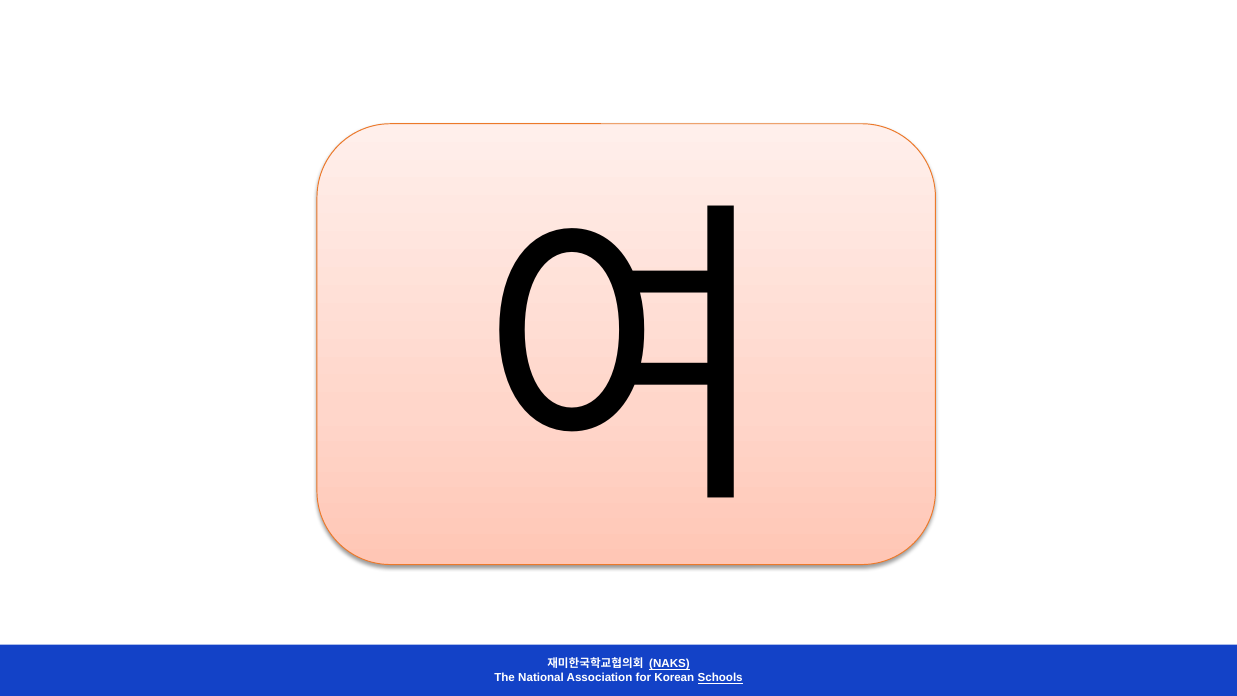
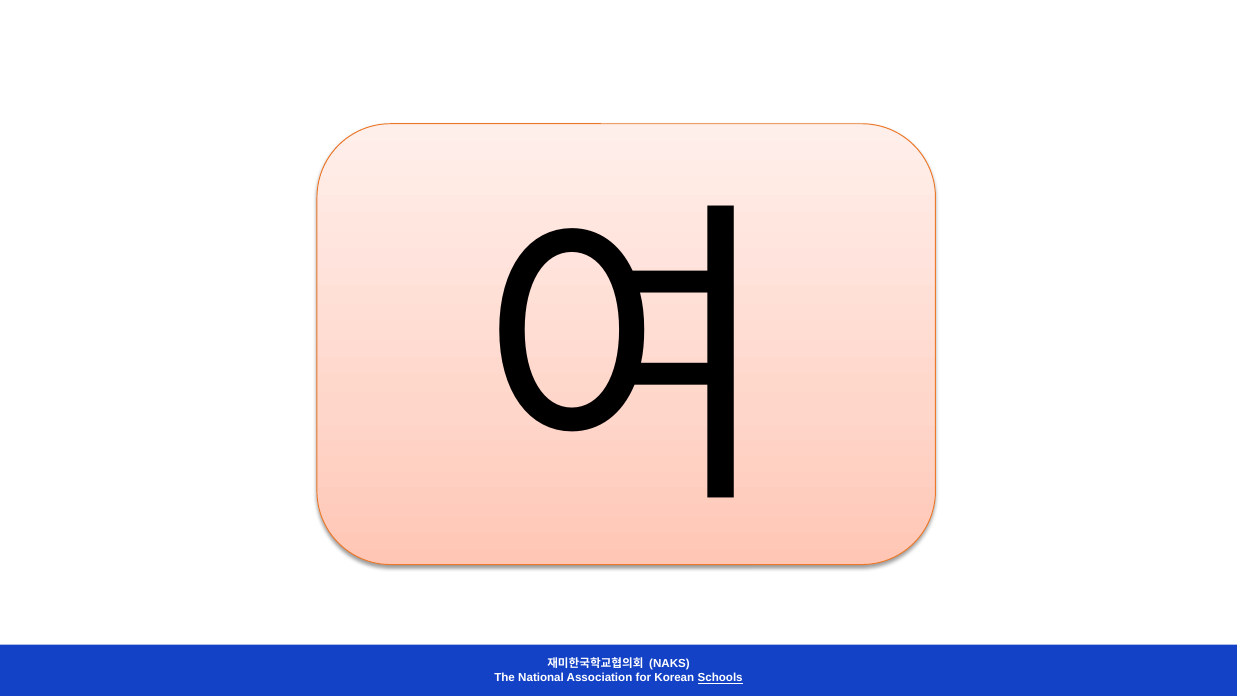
NAKS underline: present -> none
